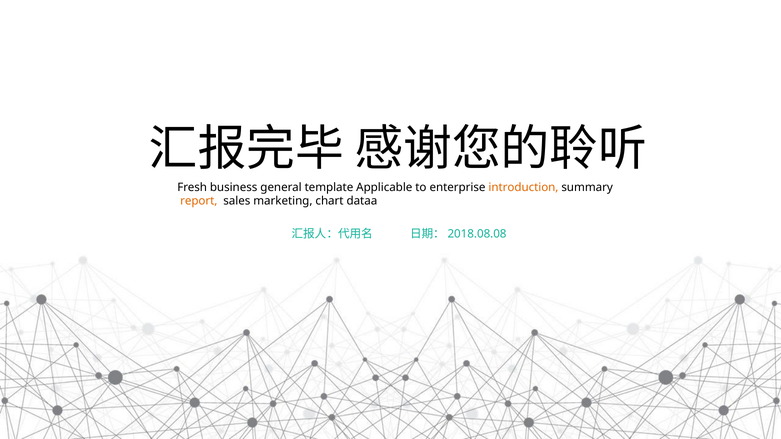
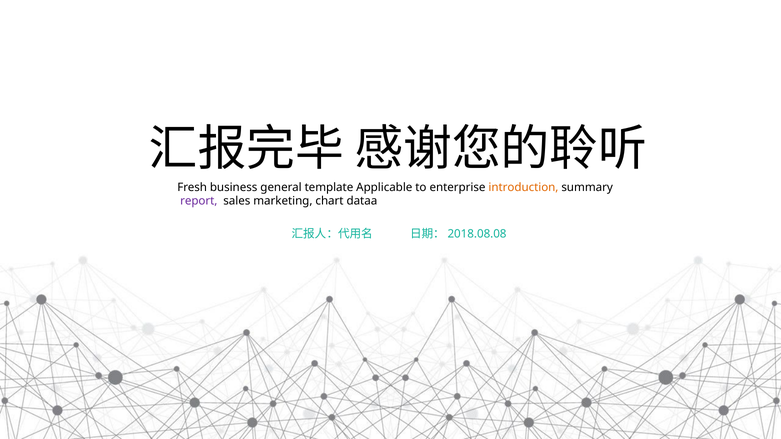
report colour: orange -> purple
